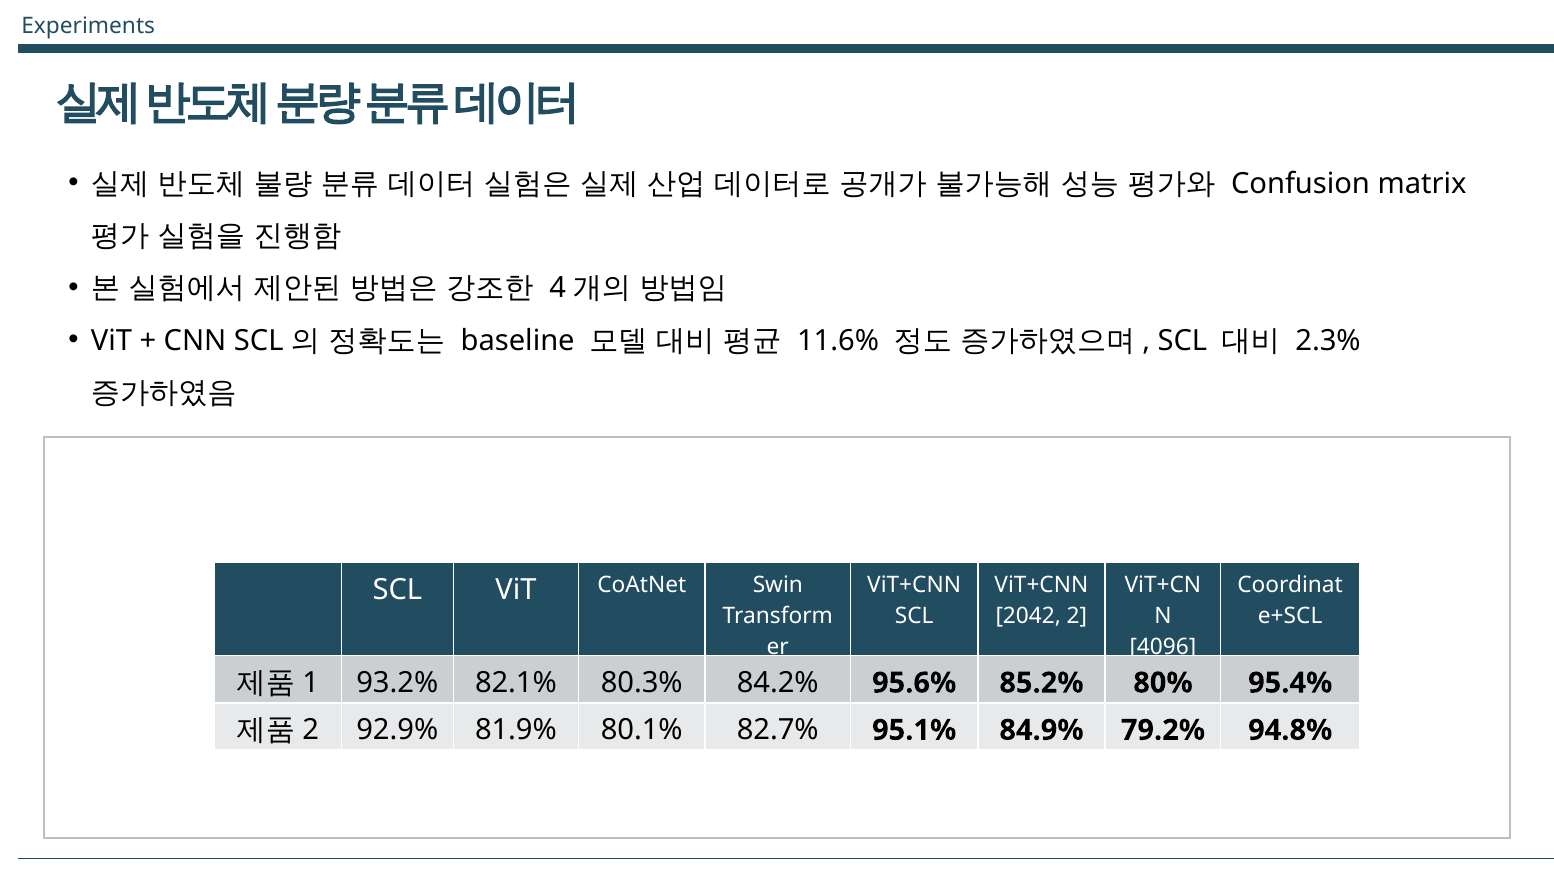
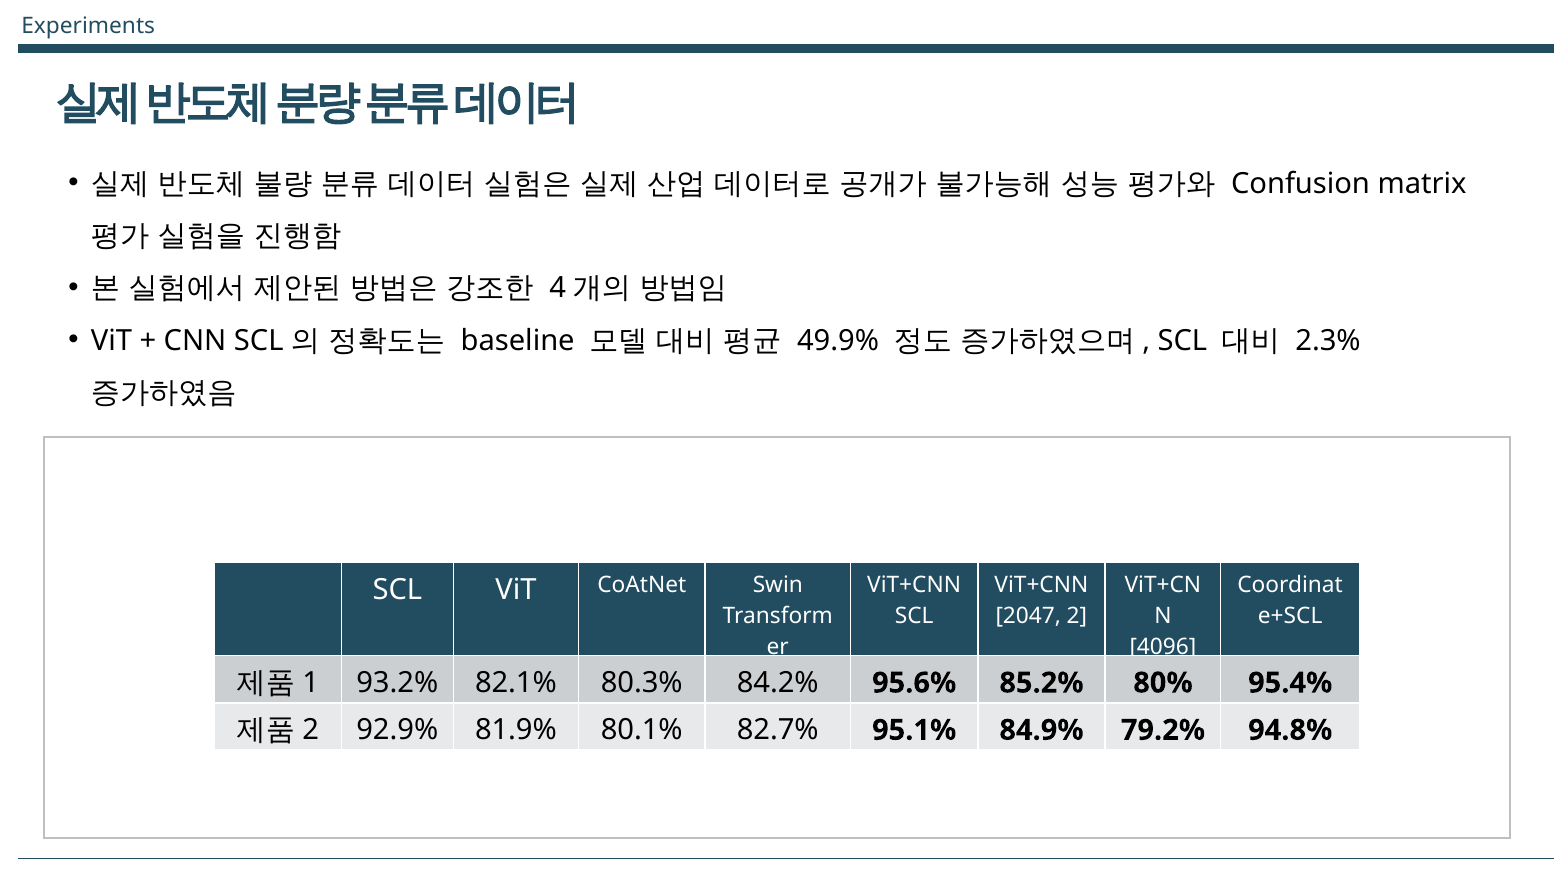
11.6%: 11.6% -> 49.9%
2042: 2042 -> 2047
